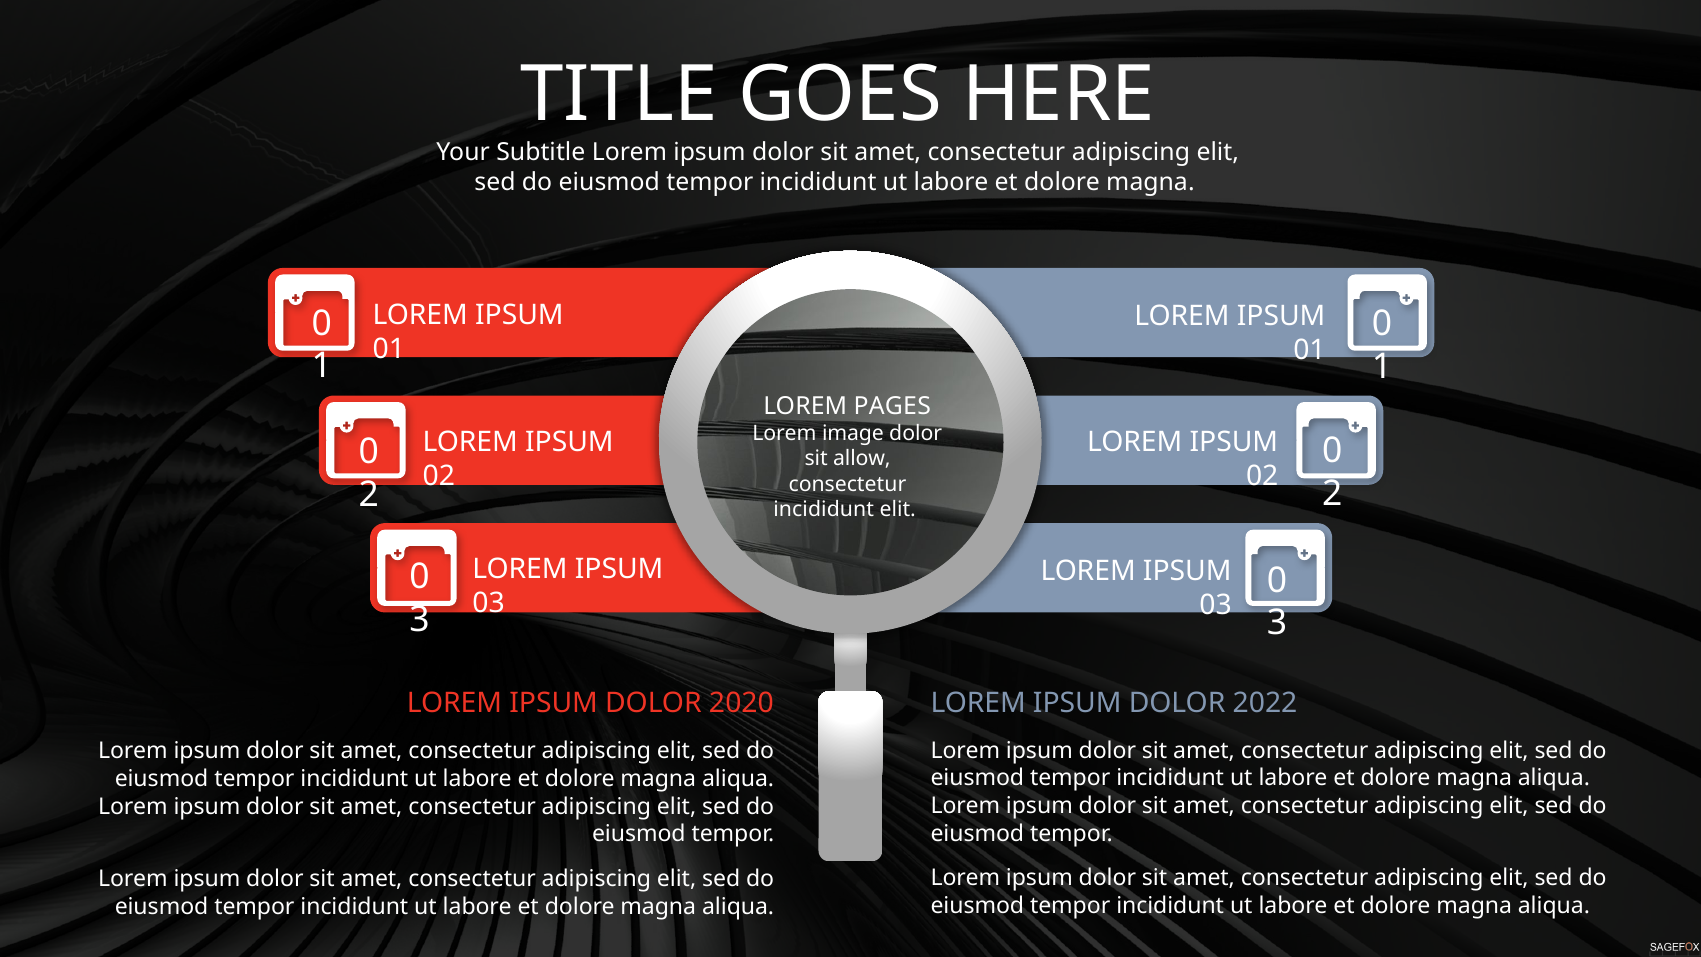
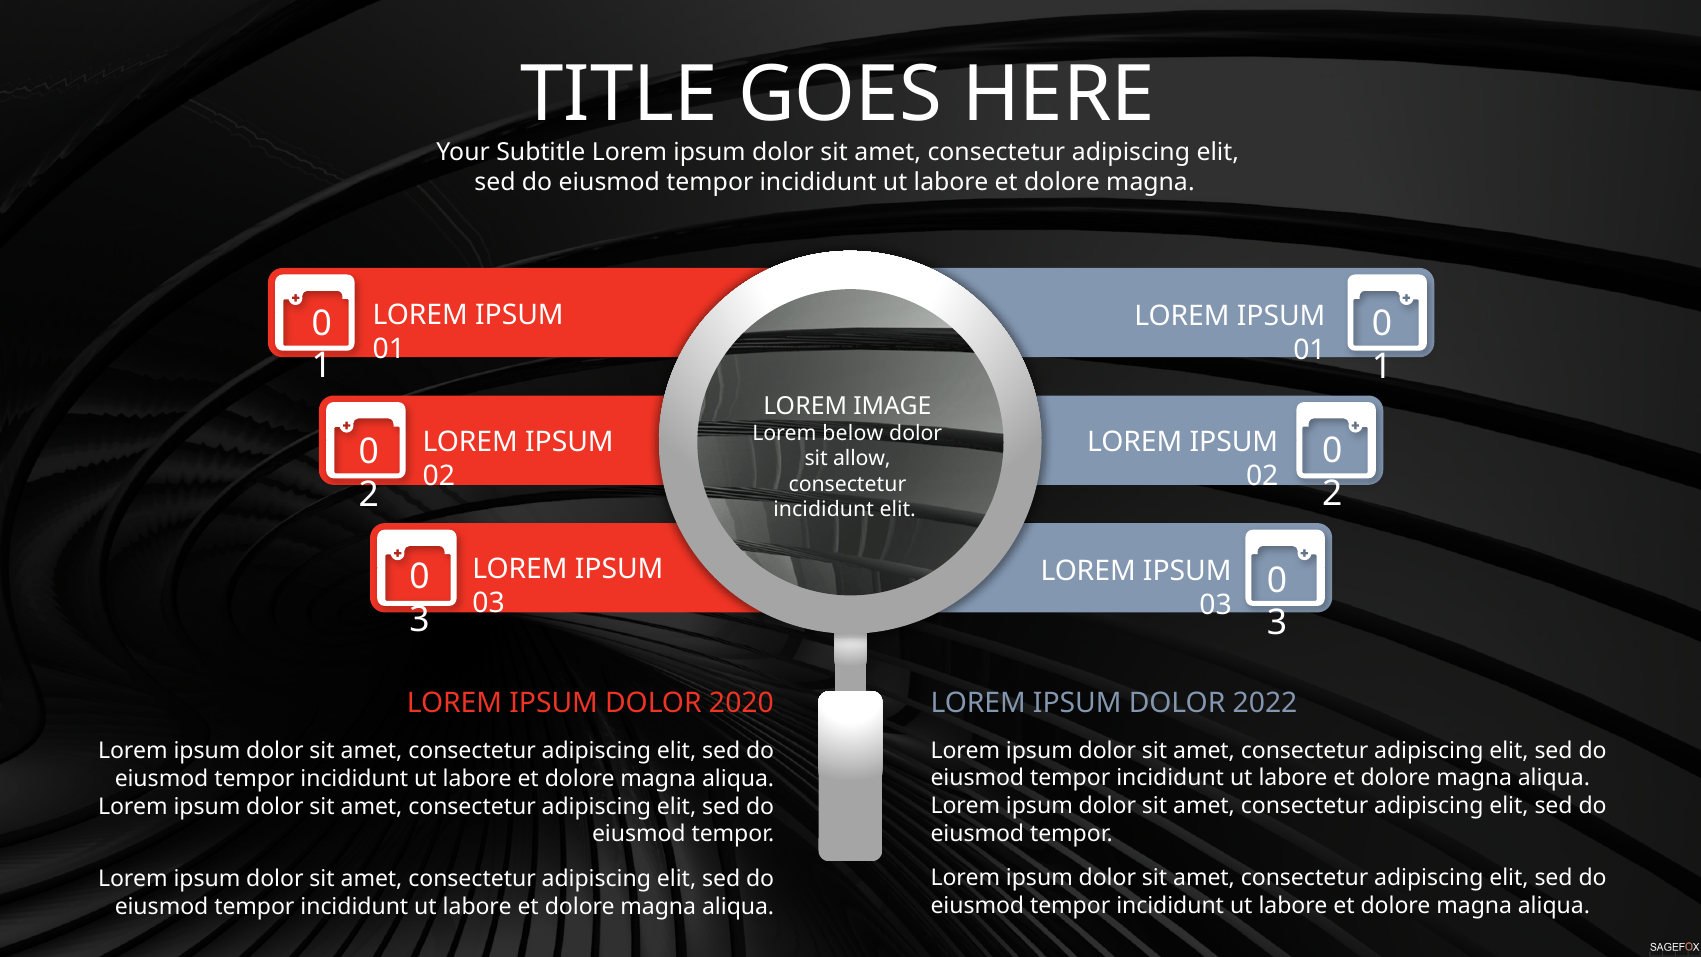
PAGES: PAGES -> IMAGE
image: image -> below
